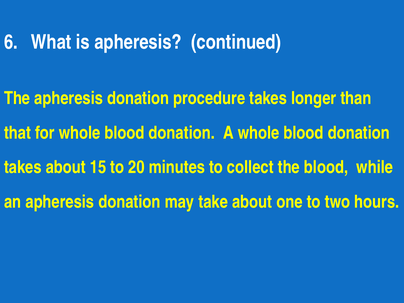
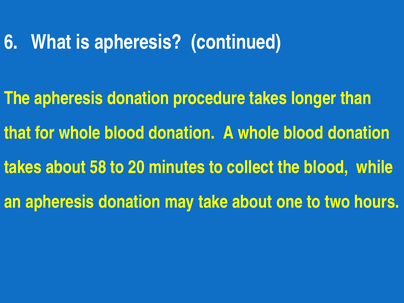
15: 15 -> 58
